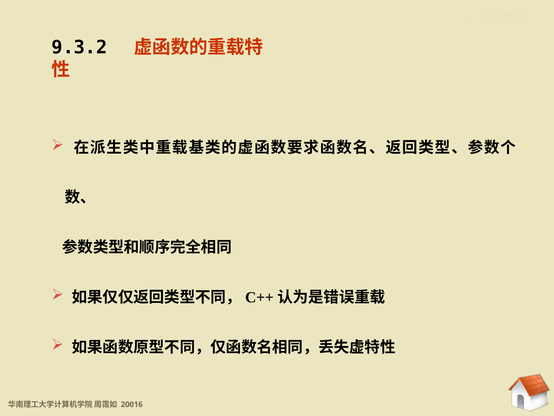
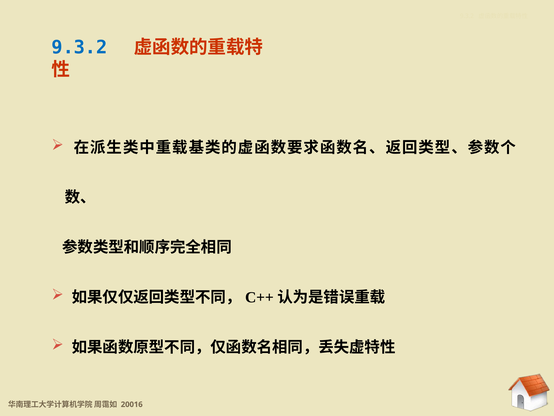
9.3.2 at (79, 47) colour: black -> blue
